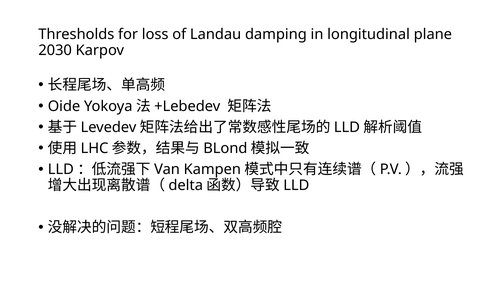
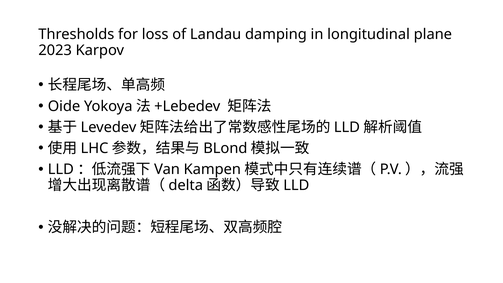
2030: 2030 -> 2023
